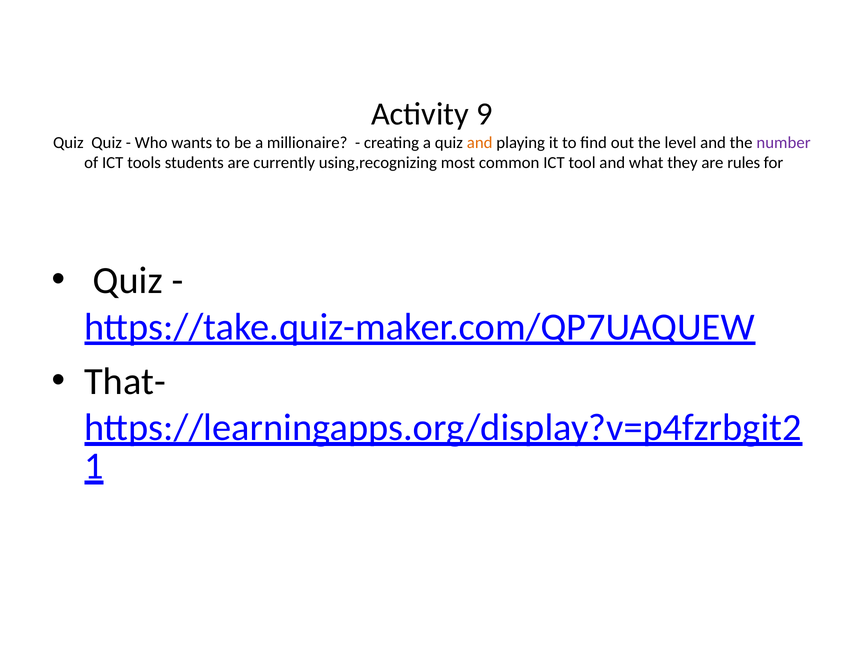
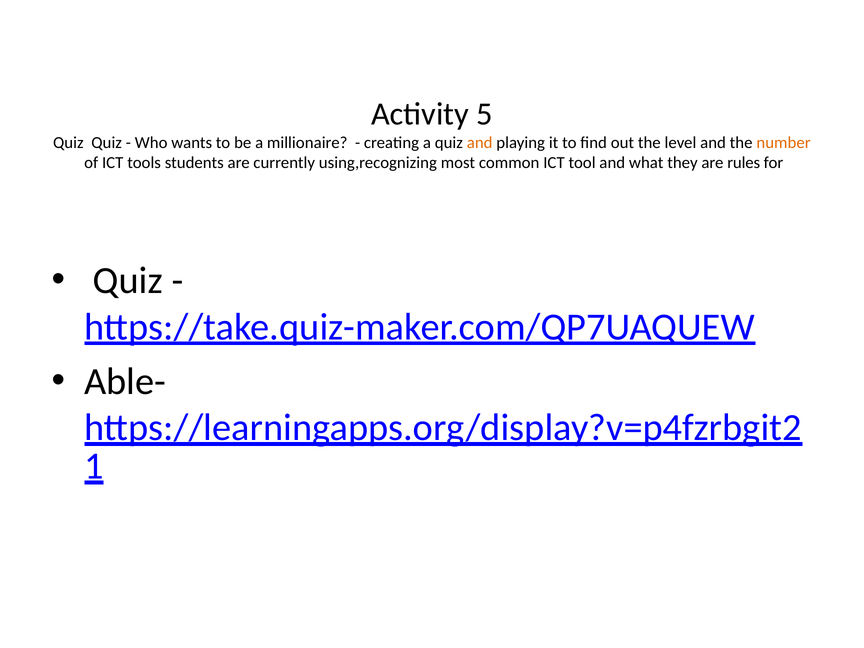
9: 9 -> 5
number colour: purple -> orange
That-: That- -> Able-
